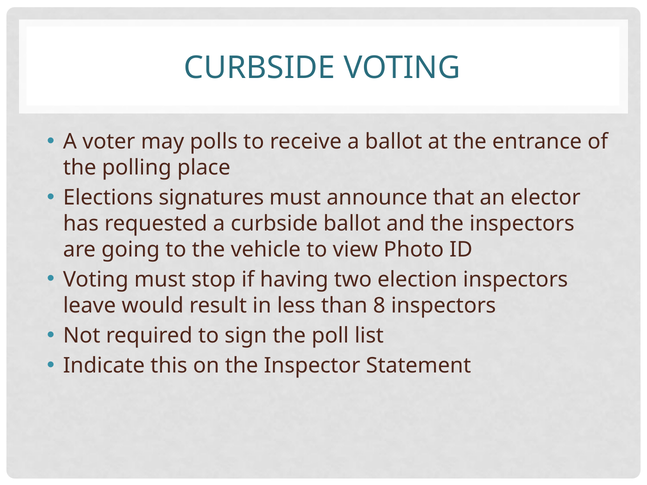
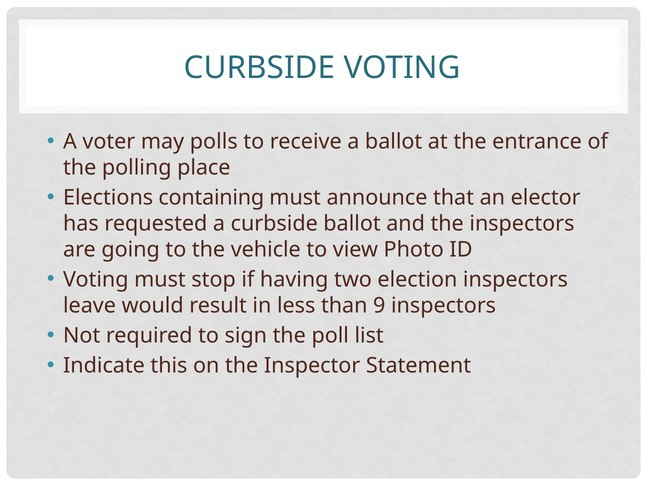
signatures: signatures -> containing
8: 8 -> 9
